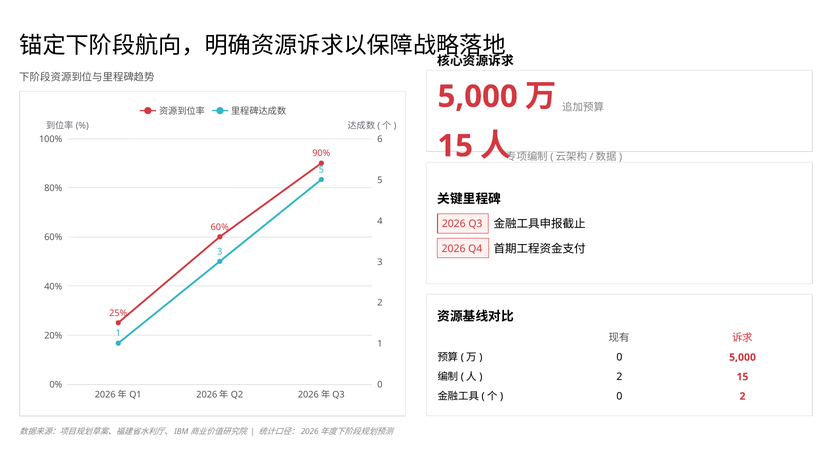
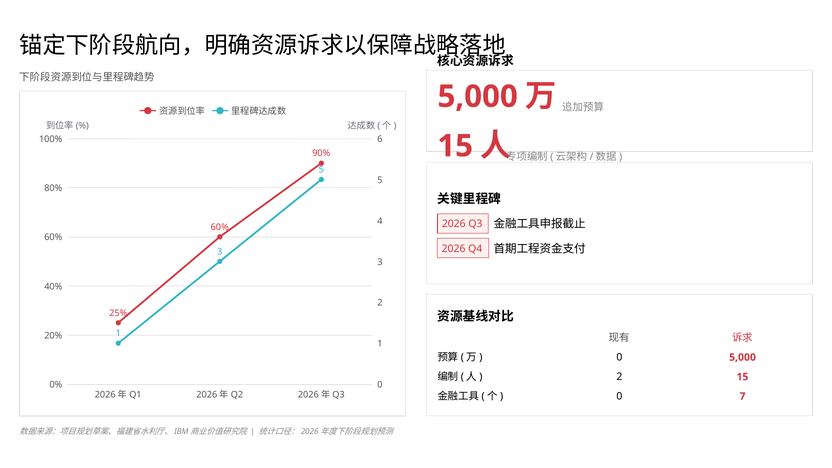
0 2: 2 -> 7
